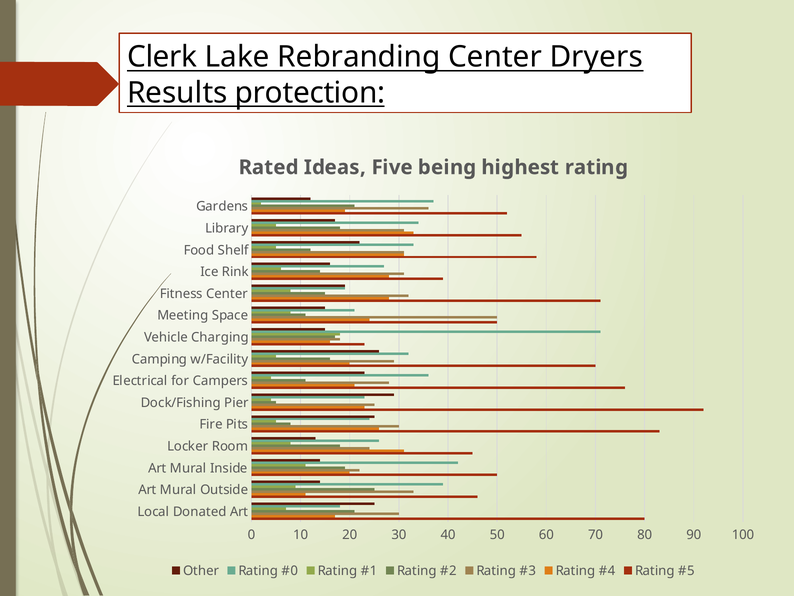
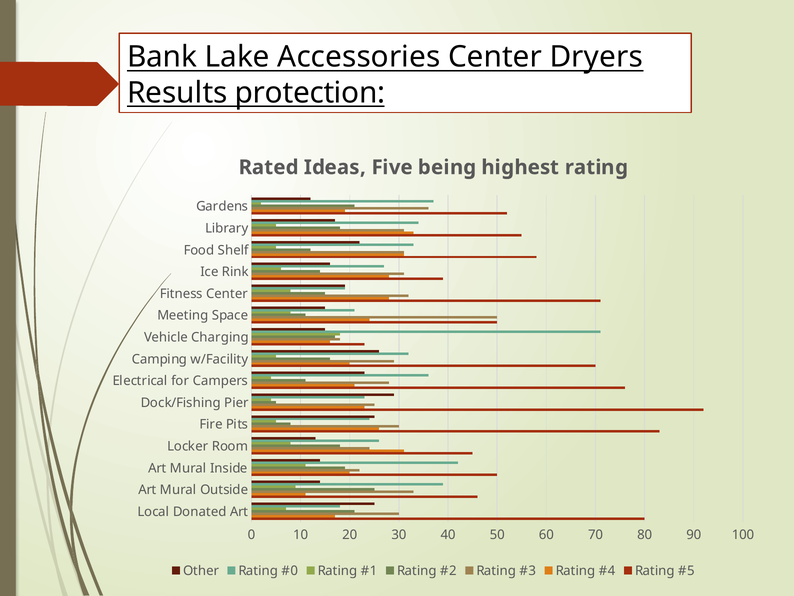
Clerk: Clerk -> Bank
Rebranding: Rebranding -> Accessories
